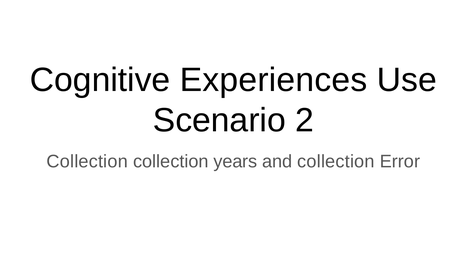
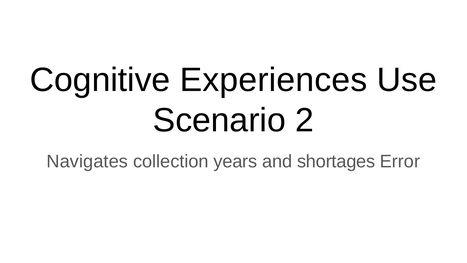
Collection at (87, 161): Collection -> Navigates
and collection: collection -> shortages
